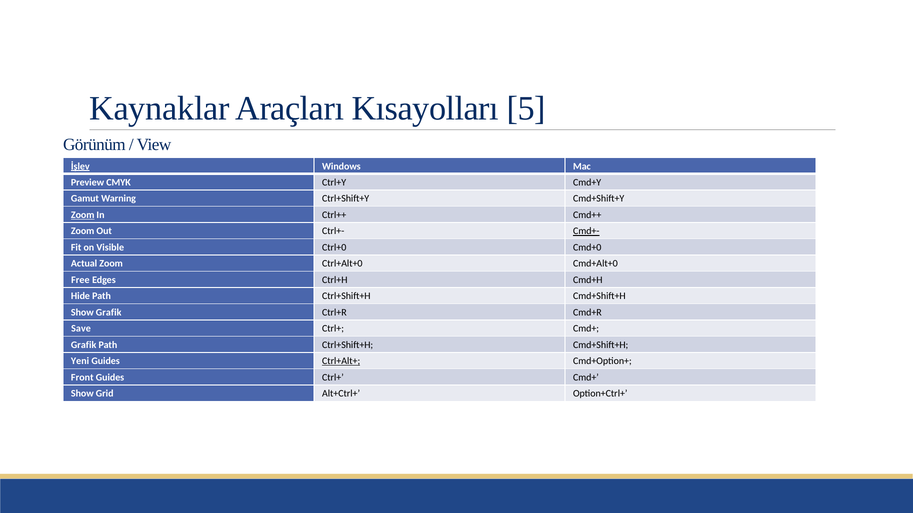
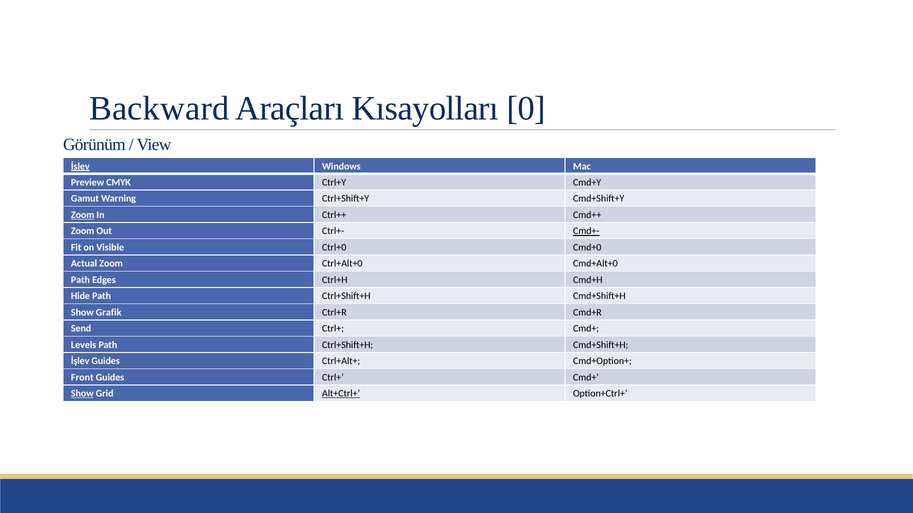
Kaynaklar: Kaynaklar -> Backward
5: 5 -> 0
Free at (80, 280): Free -> Path
Save: Save -> Send
Grafik at (84, 345): Grafik -> Levels
Yeni at (80, 361): Yeni -> İşlev
Ctrl+Alt+ underline: present -> none
Show at (82, 394) underline: none -> present
Alt+Ctrl+ underline: none -> present
